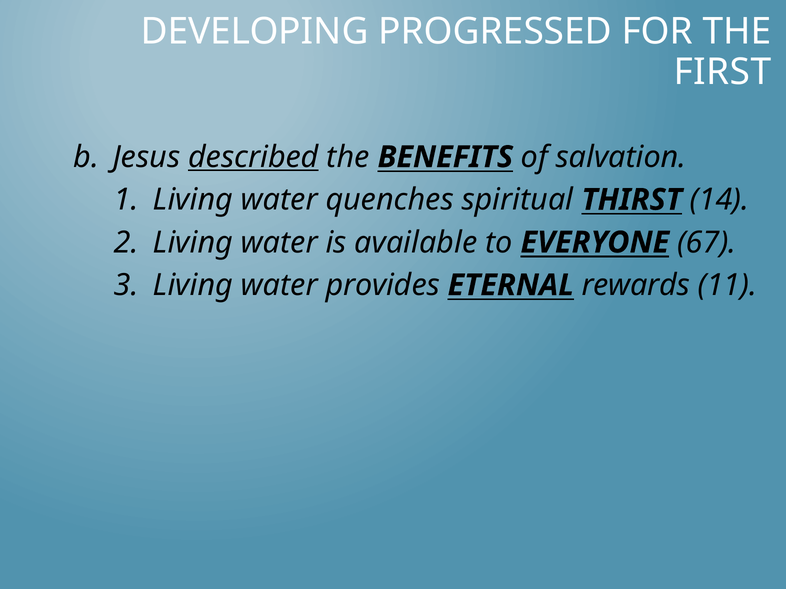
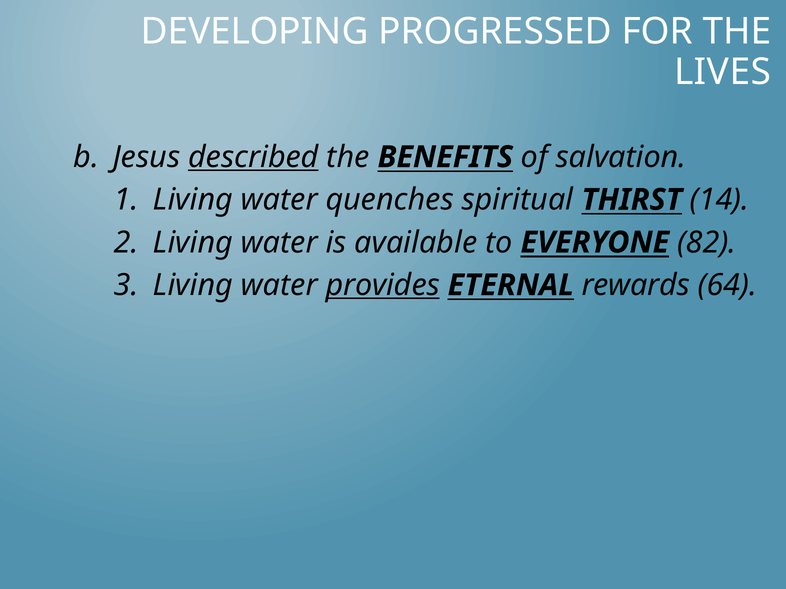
FIRST: FIRST -> LIVES
67: 67 -> 82
provides underline: none -> present
11: 11 -> 64
